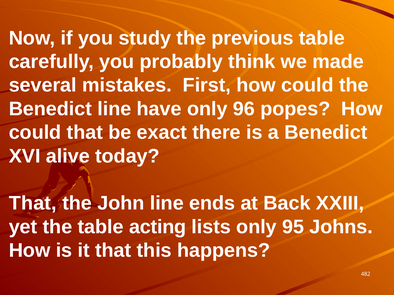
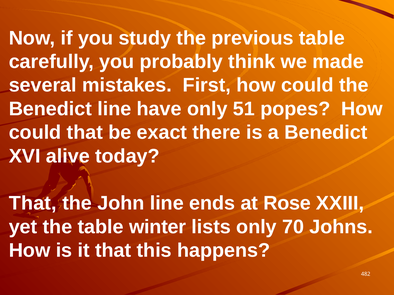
96: 96 -> 51
Back: Back -> Rose
acting: acting -> winter
95: 95 -> 70
